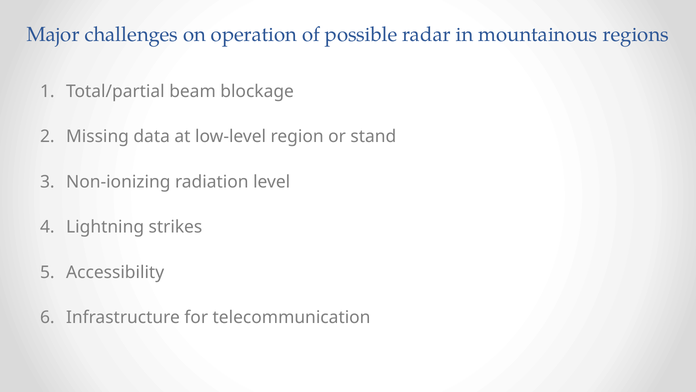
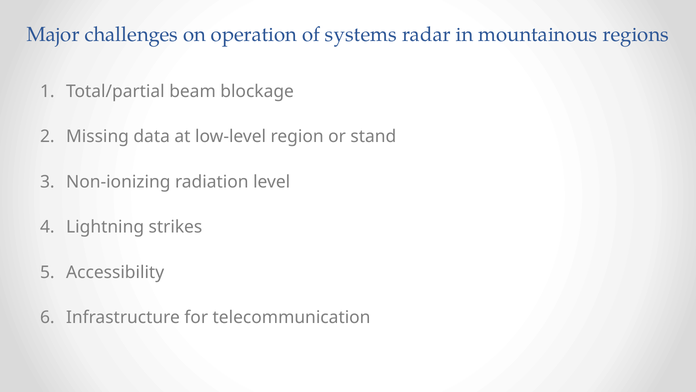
possible: possible -> systems
